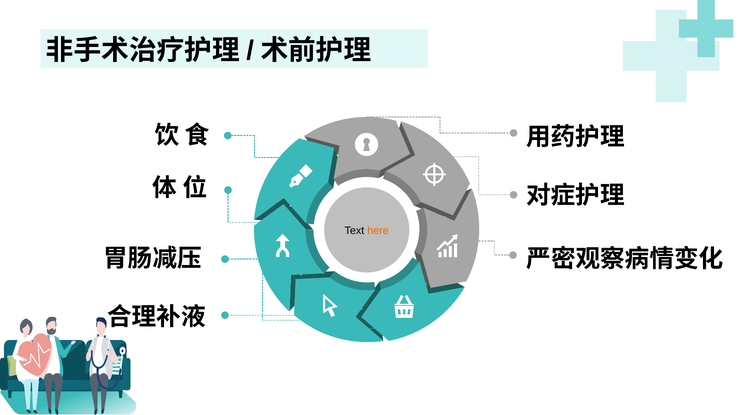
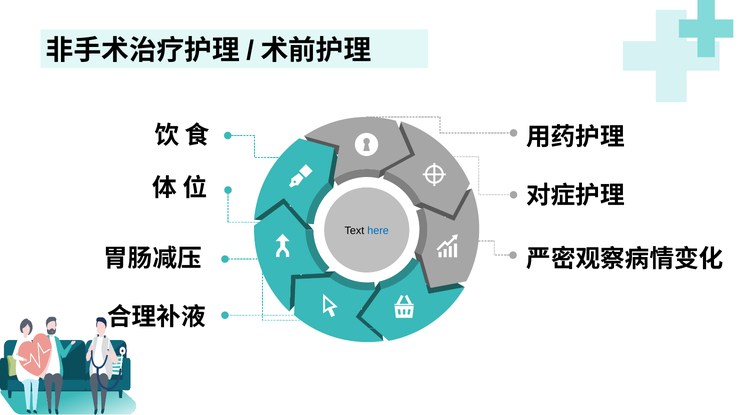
here colour: orange -> blue
